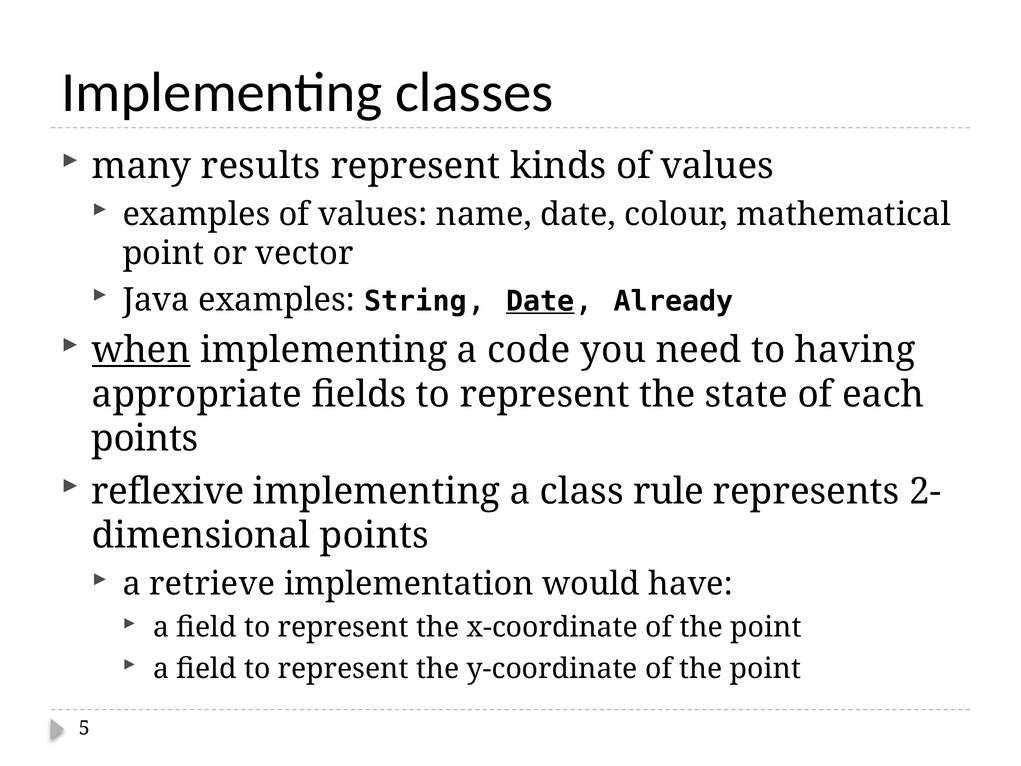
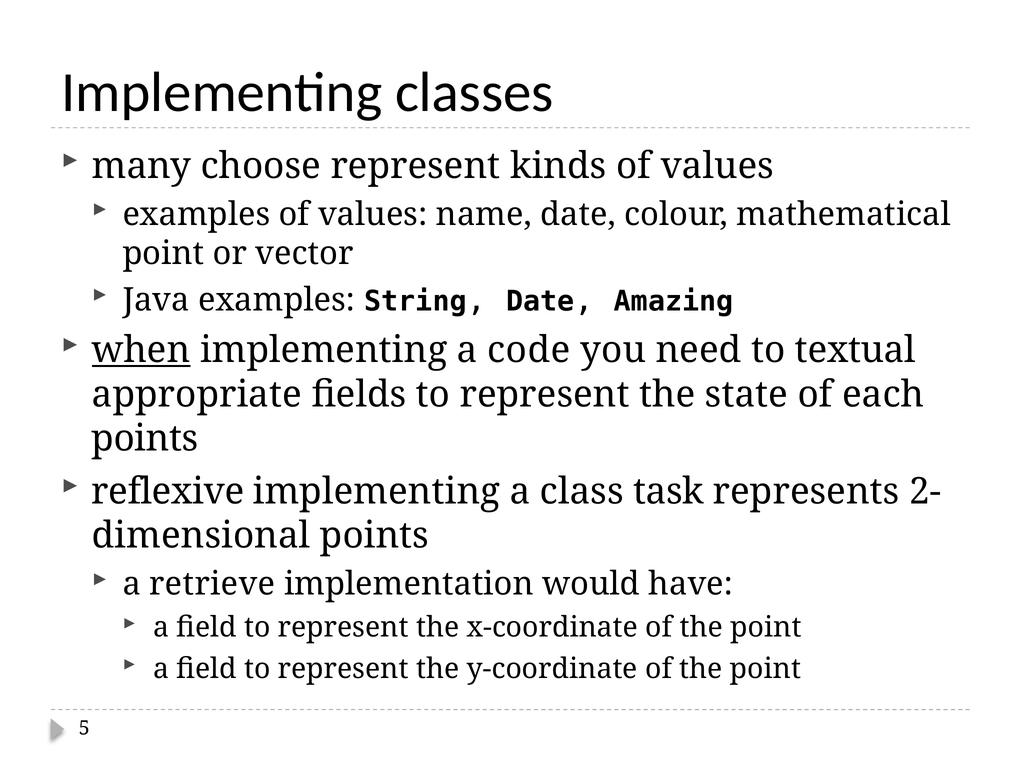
results: results -> choose
Date at (540, 301) underline: present -> none
Already: Already -> Amazing
having: having -> textual
rule: rule -> task
